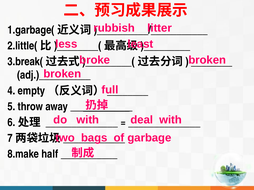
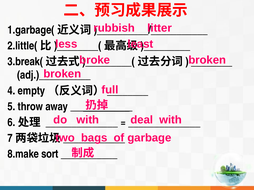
half: half -> sort
